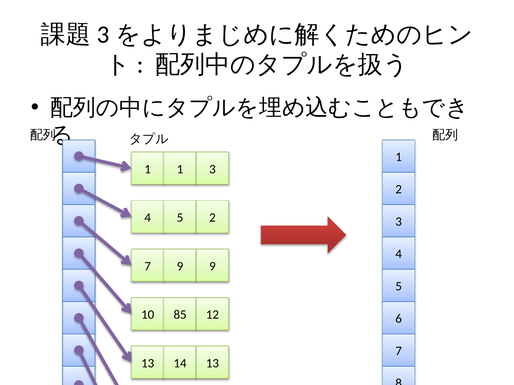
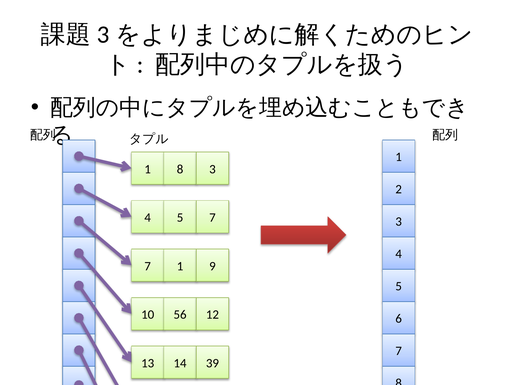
1 1: 1 -> 8
5 2: 2 -> 7
7 9: 9 -> 1
85: 85 -> 56
14 13: 13 -> 39
